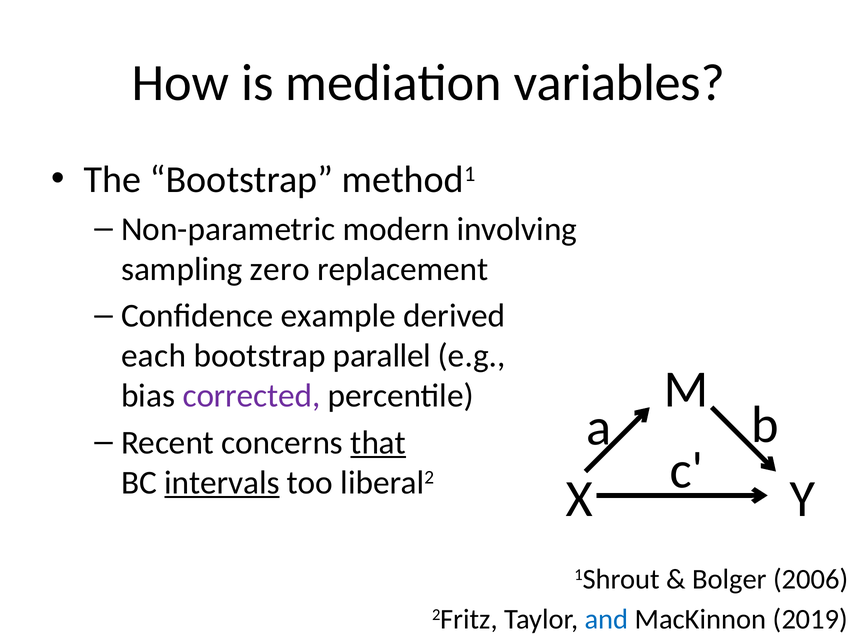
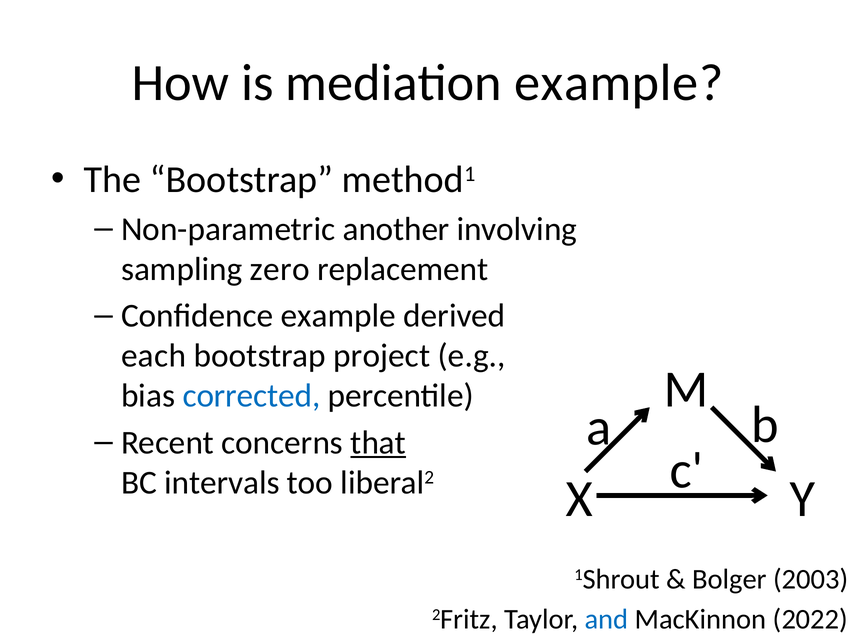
mediation variables: variables -> example
modern: modern -> another
parallel: parallel -> project
corrected colour: purple -> blue
intervals underline: present -> none
2006: 2006 -> 2003
2019: 2019 -> 2022
